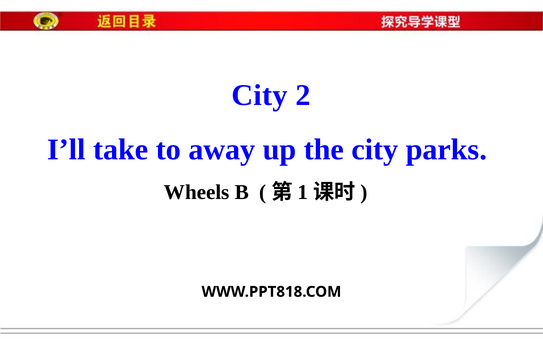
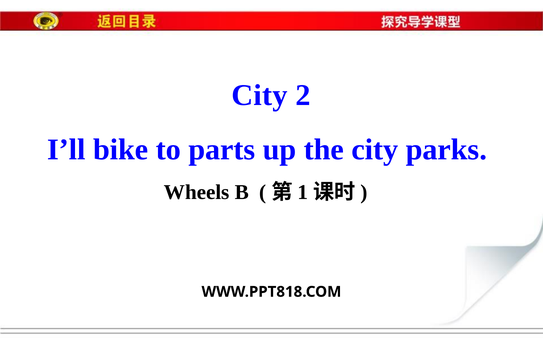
take: take -> bike
away: away -> parts
